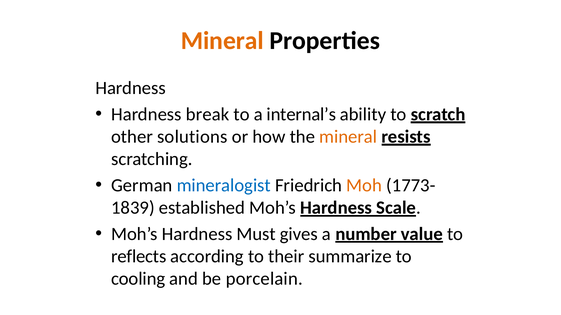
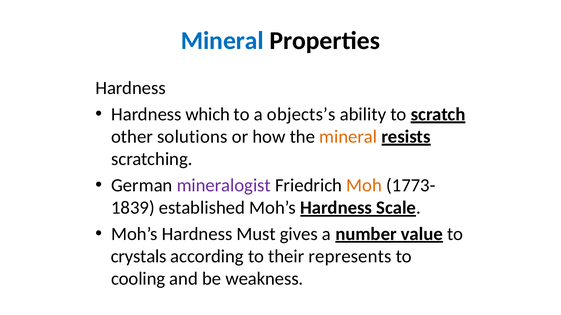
Mineral at (222, 41) colour: orange -> blue
break: break -> which
internal’s: internal’s -> objects’s
mineralogist colour: blue -> purple
reflects: reflects -> crystals
summarize: summarize -> represents
porcelain: porcelain -> weakness
